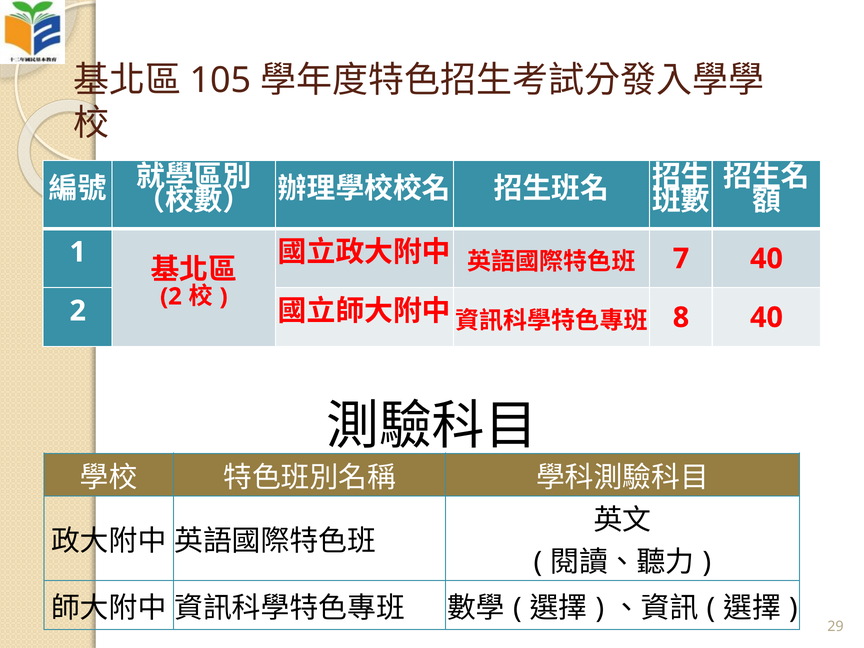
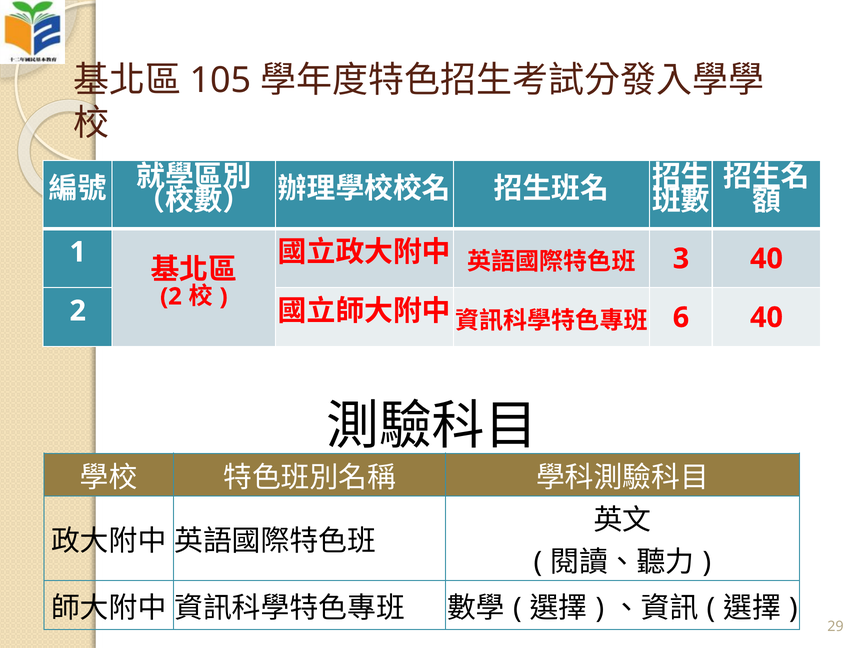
7: 7 -> 3
8: 8 -> 6
